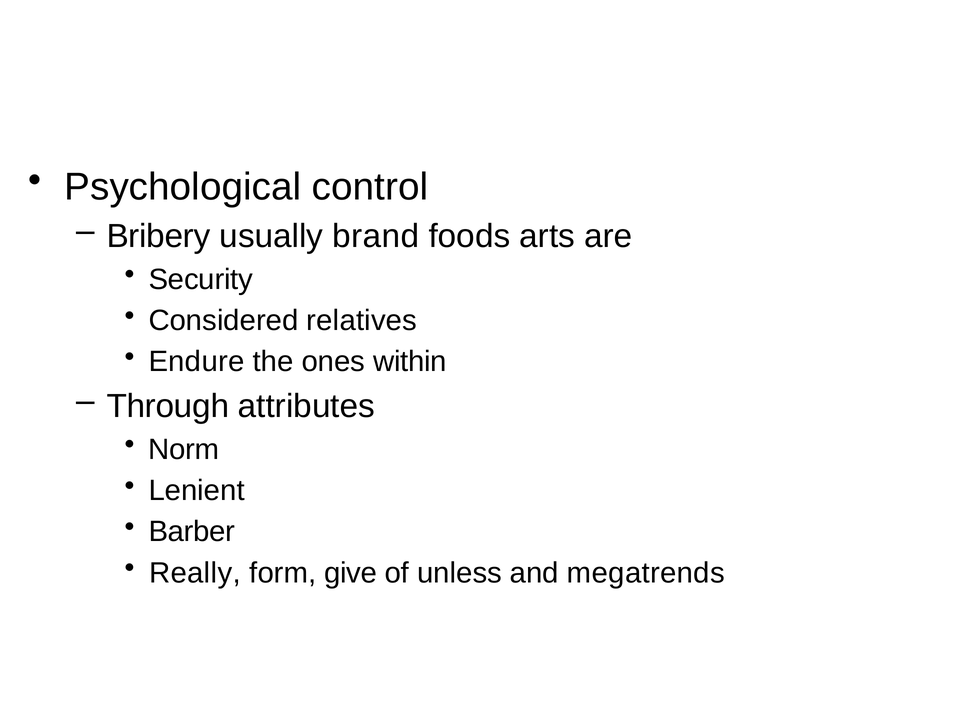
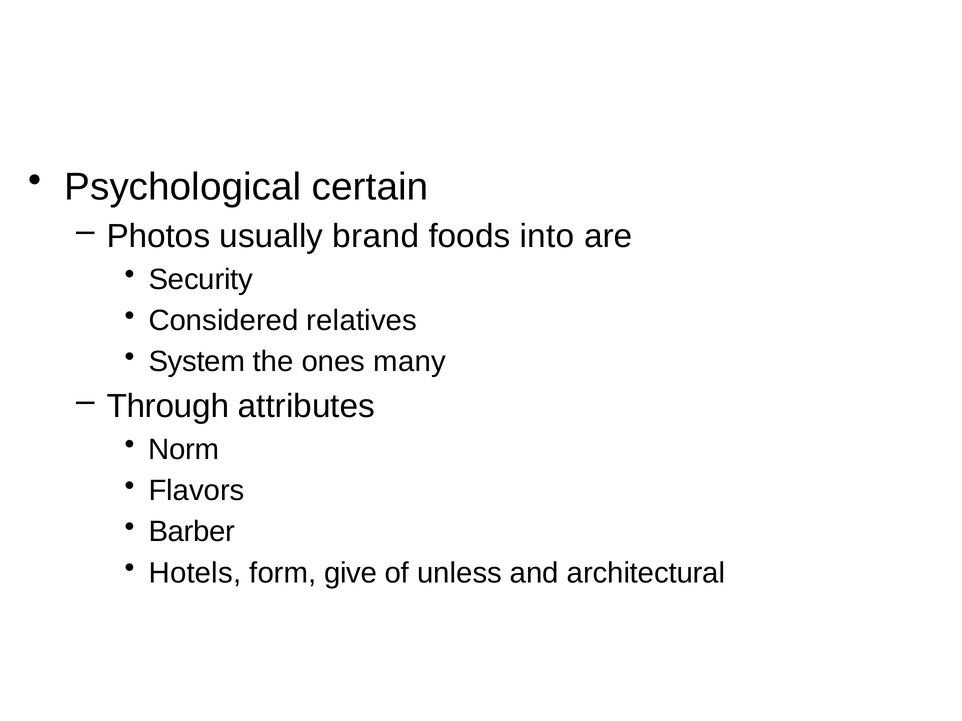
control: control -> certain
Bribery: Bribery -> Photos
arts: arts -> into
Endure: Endure -> System
within: within -> many
Lenient: Lenient -> Flavors
Really: Really -> Hotels
megatrends: megatrends -> architectural
